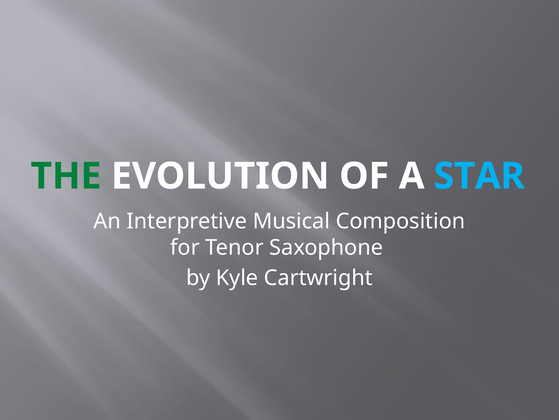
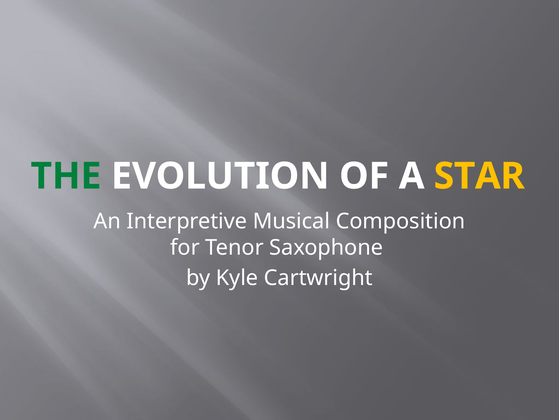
STAR colour: light blue -> yellow
